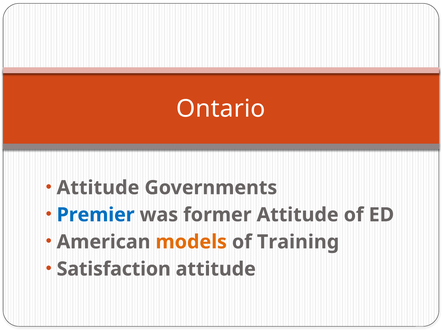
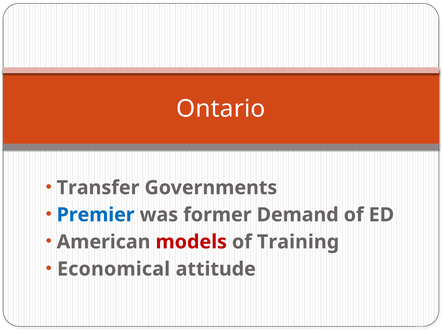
Attitude at (98, 188): Attitude -> Transfer
former Attitude: Attitude -> Demand
models colour: orange -> red
Satisfaction: Satisfaction -> Economical
